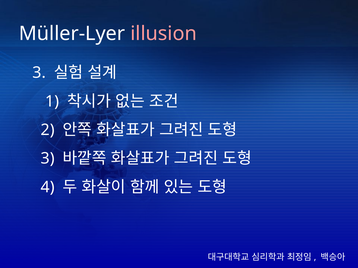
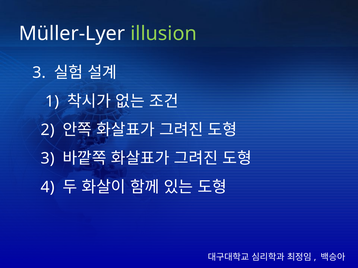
illusion colour: pink -> light green
